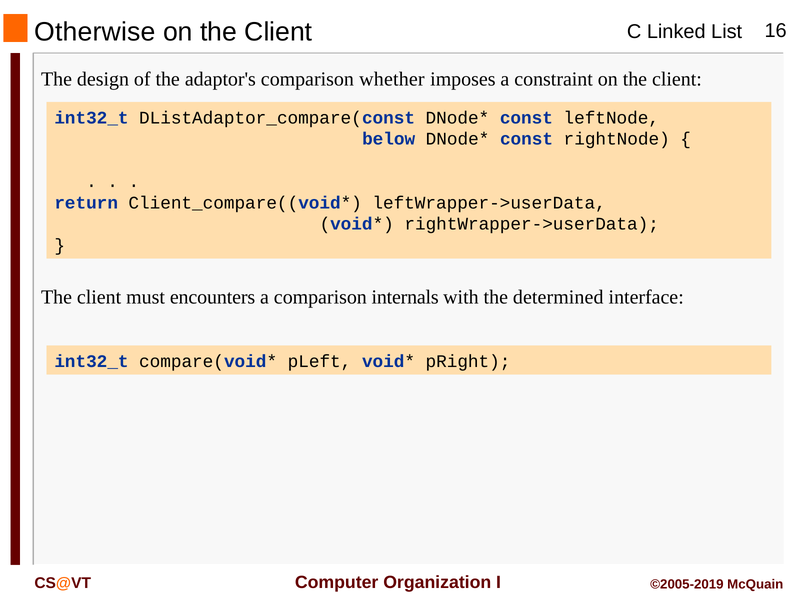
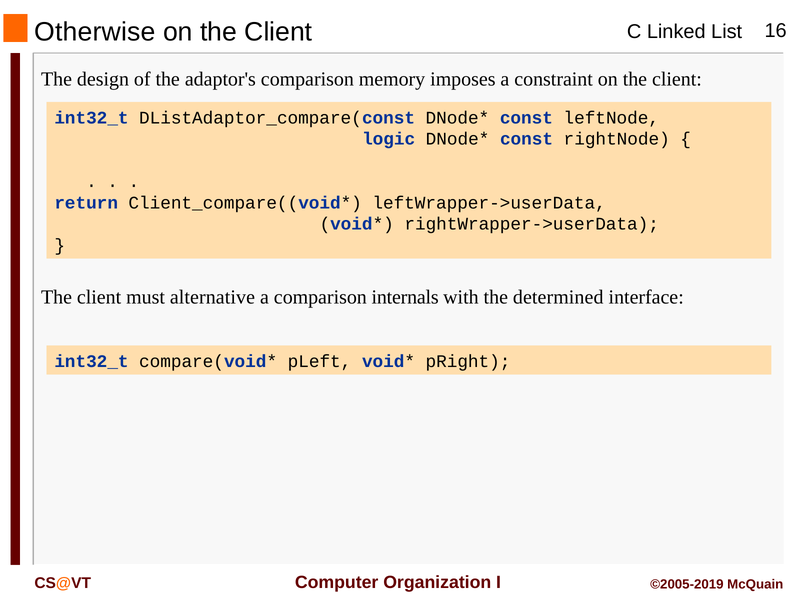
whether: whether -> memory
below: below -> logic
encounters: encounters -> alternative
